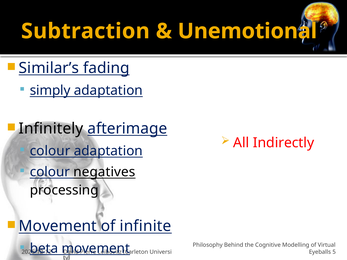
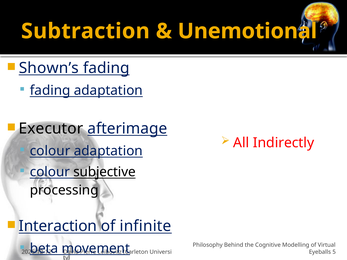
Similar’s: Similar’s -> Shown’s
simply at (50, 90): simply -> fading
Infinitely: Infinitely -> Executor
negatives: negatives -> subjective
Movement at (58, 226): Movement -> Interaction
